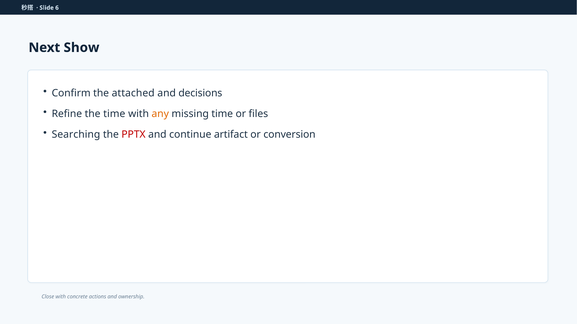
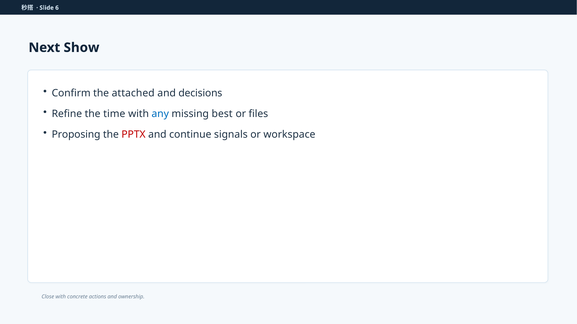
any colour: orange -> blue
missing time: time -> best
Searching: Searching -> Proposing
artifact: artifact -> signals
conversion: conversion -> workspace
